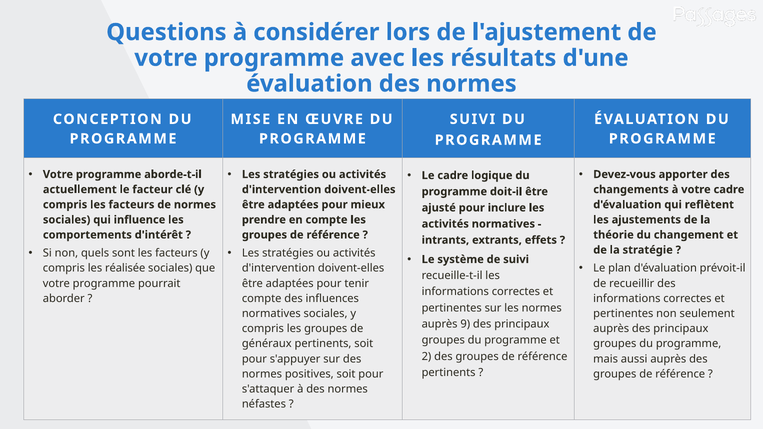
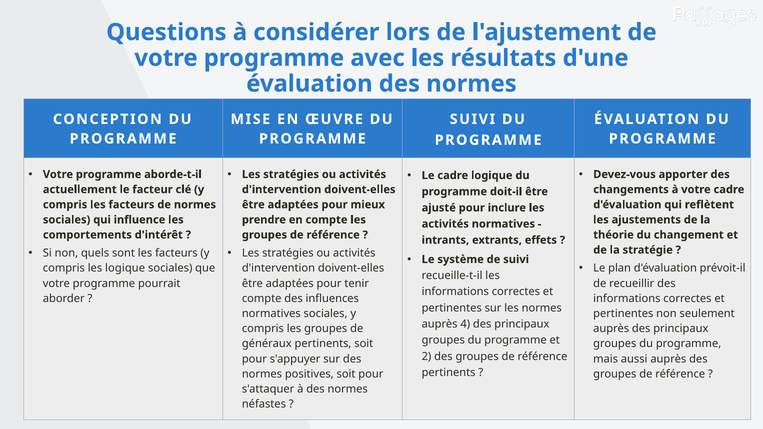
les réalisée: réalisée -> logique
9: 9 -> 4
